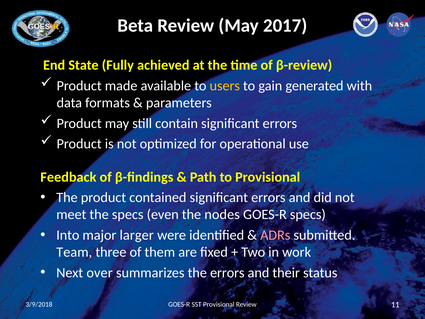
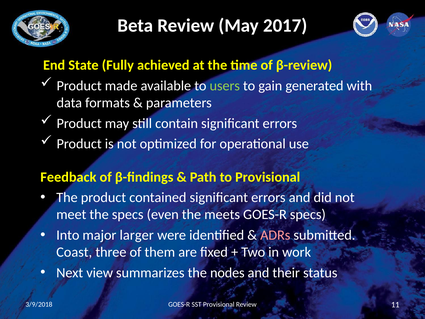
users colour: yellow -> light green
nodes: nodes -> meets
Team: Team -> Coast
over: over -> view
the errors: errors -> nodes
